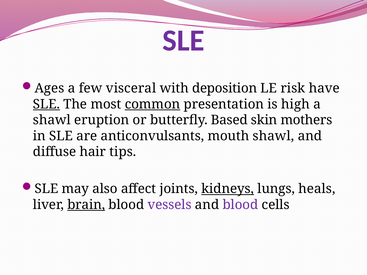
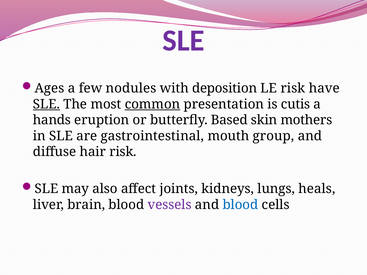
visceral: visceral -> nodules
high: high -> cutis
shawl at (52, 120): shawl -> hands
anticonvulsants: anticonvulsants -> gastrointestinal
mouth shawl: shawl -> group
hair tips: tips -> risk
kidneys underline: present -> none
brain underline: present -> none
blood at (240, 205) colour: purple -> blue
